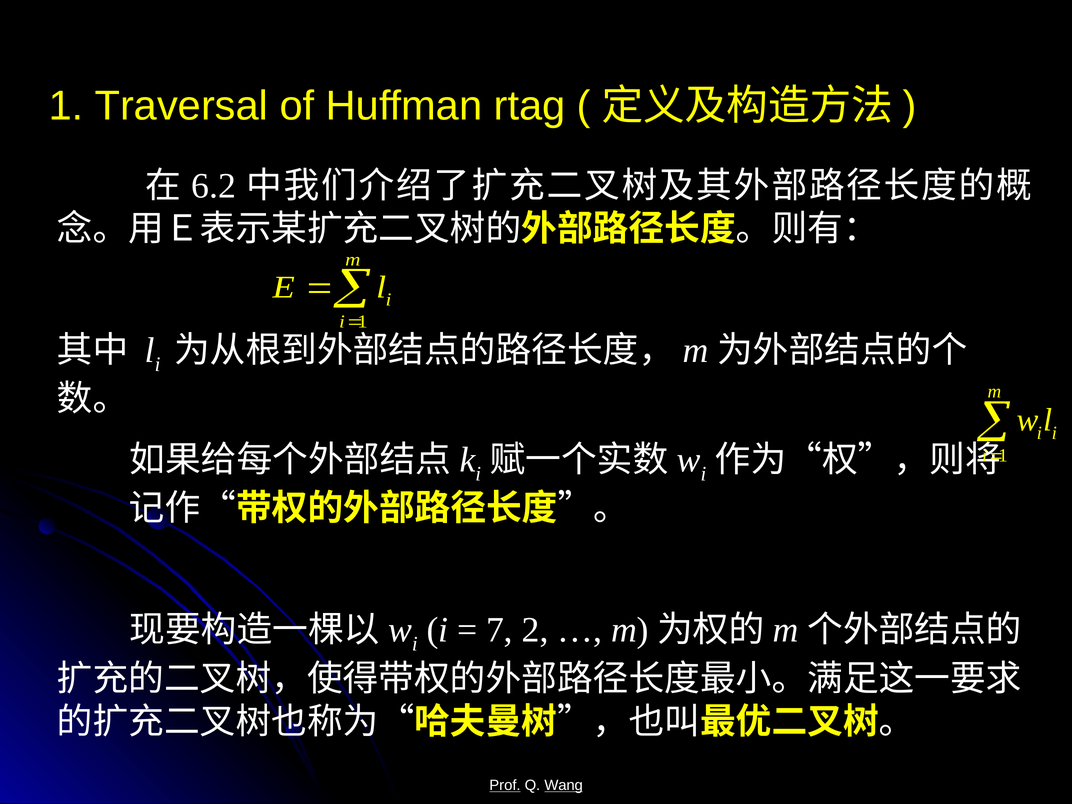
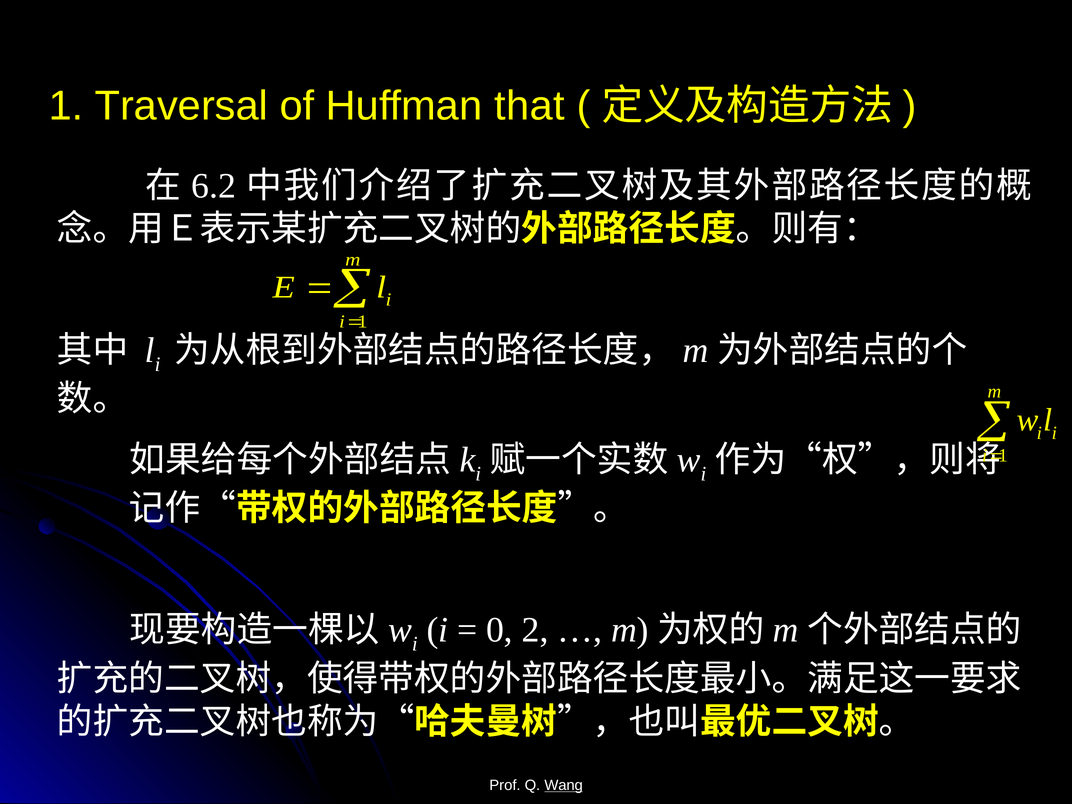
rtag: rtag -> that
7: 7 -> 0
Prof underline: present -> none
